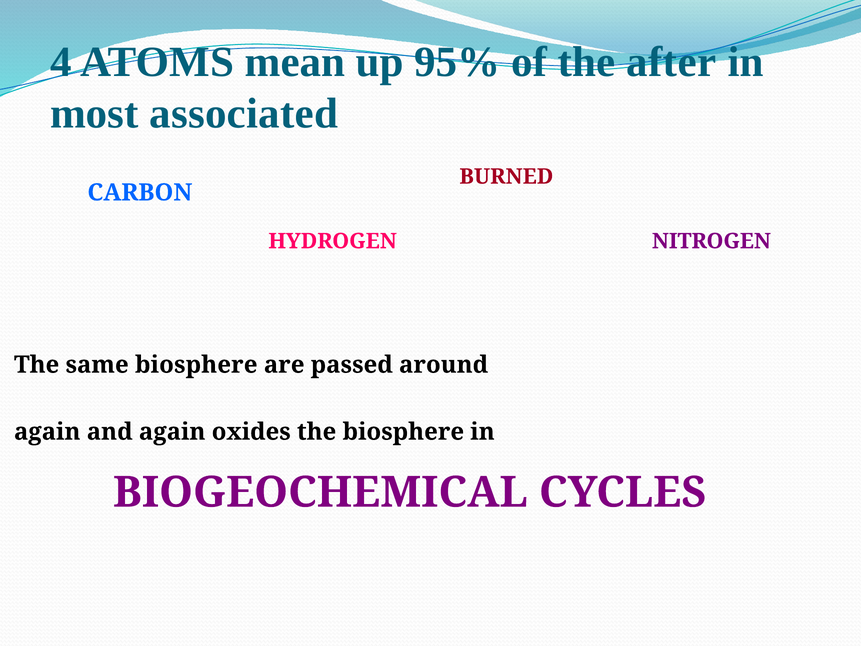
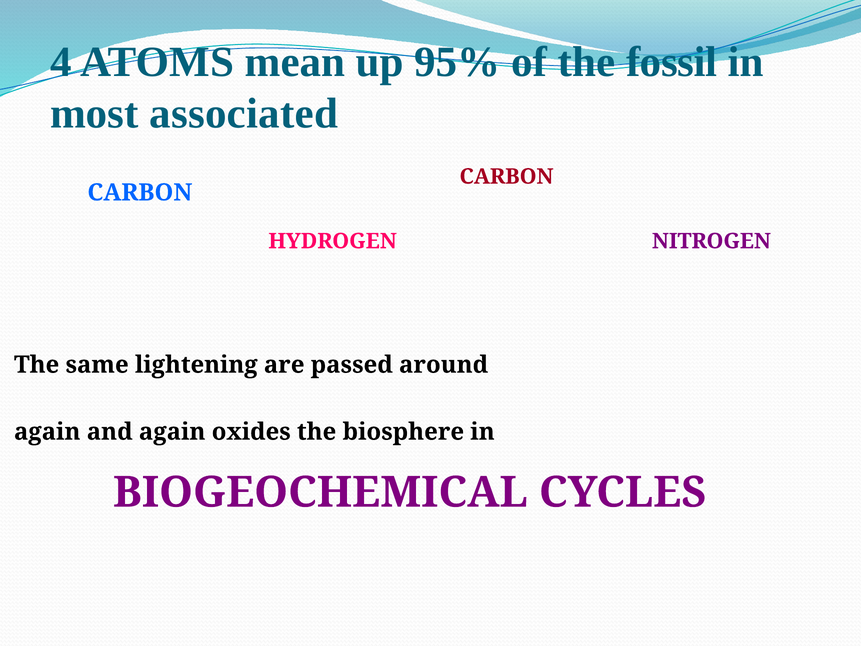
after: after -> fossil
BURNED at (506, 176): BURNED -> CARBON
same biosphere: biosphere -> lightening
